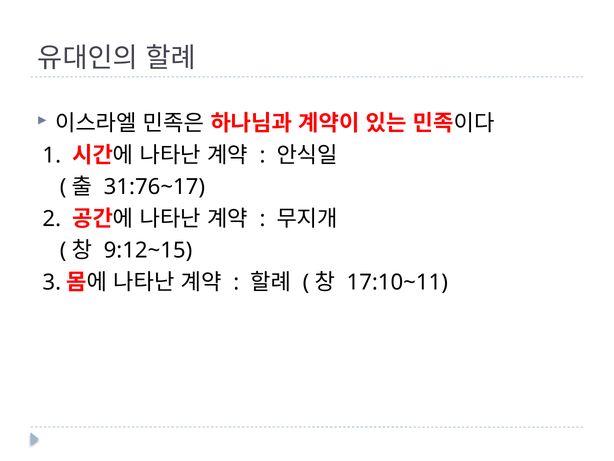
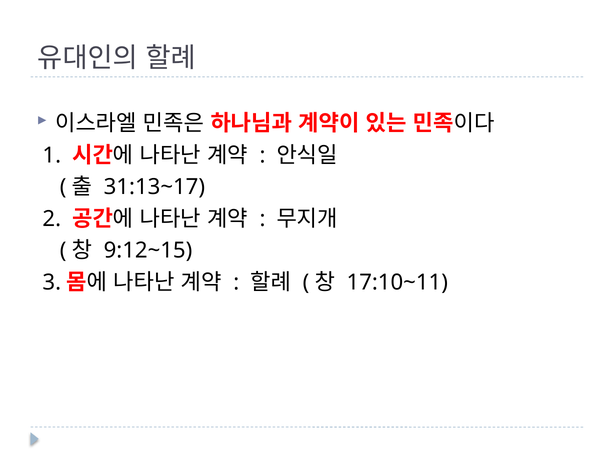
31:76~17: 31:76~17 -> 31:13~17
